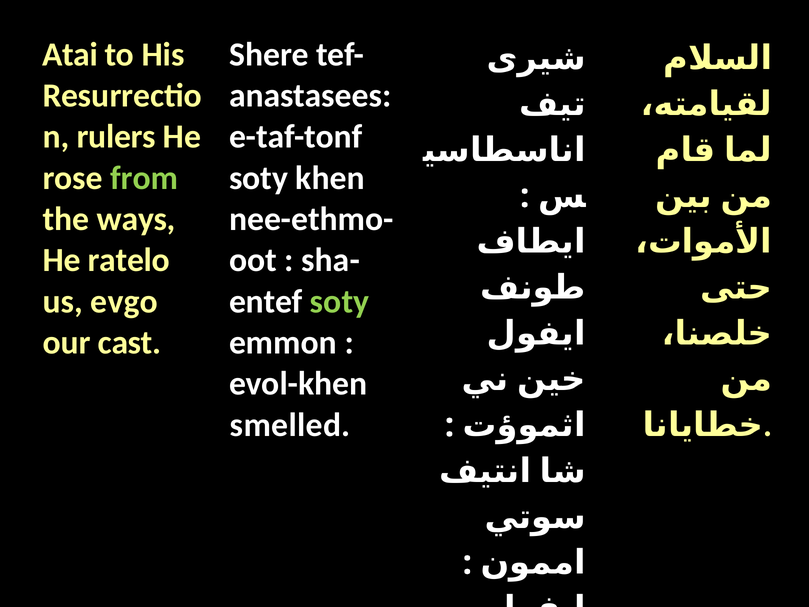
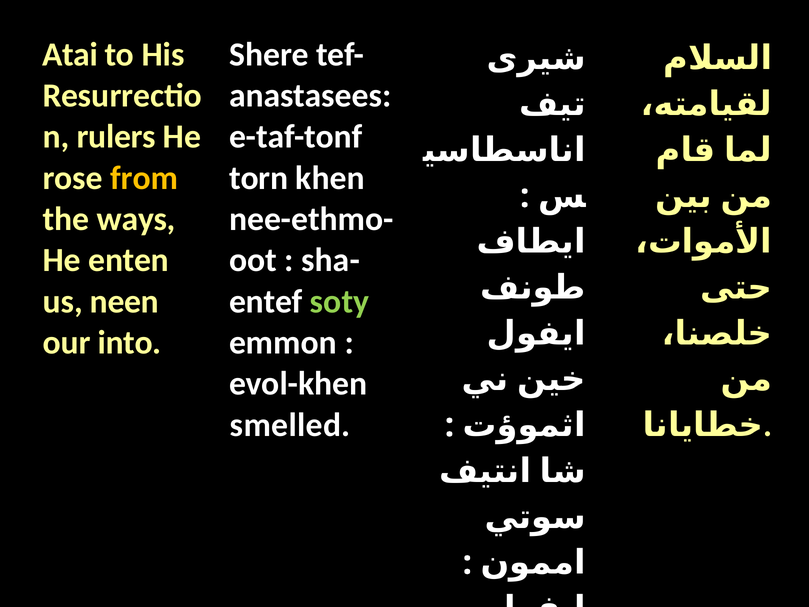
from colour: light green -> yellow
soty at (259, 178): soty -> torn
ratelo: ratelo -> enten
evgo: evgo -> neen
cast: cast -> into
